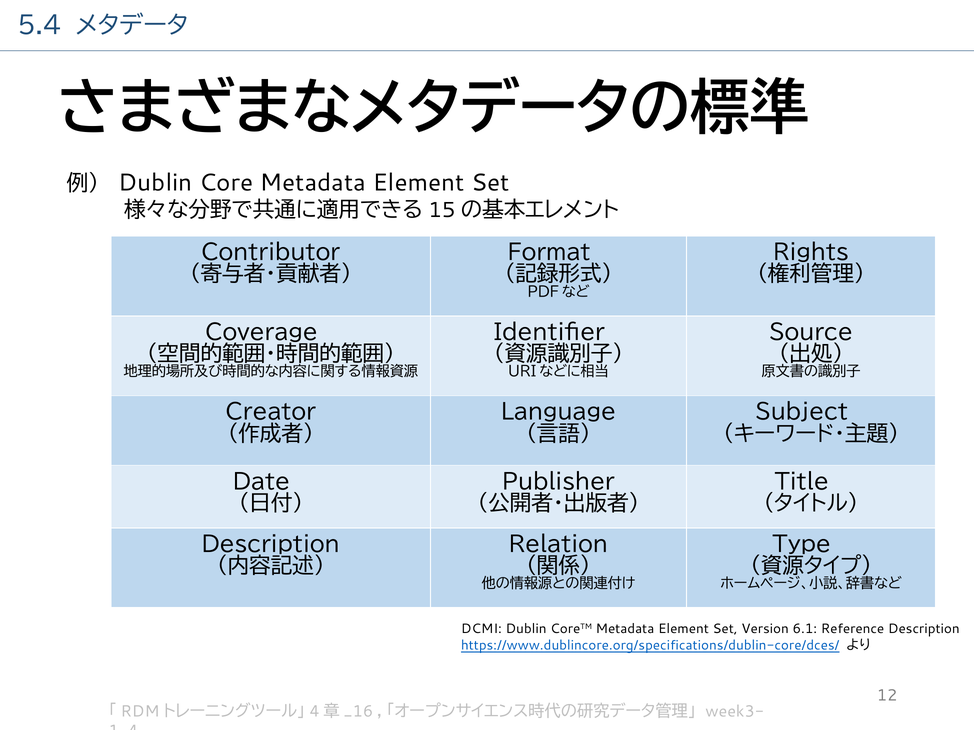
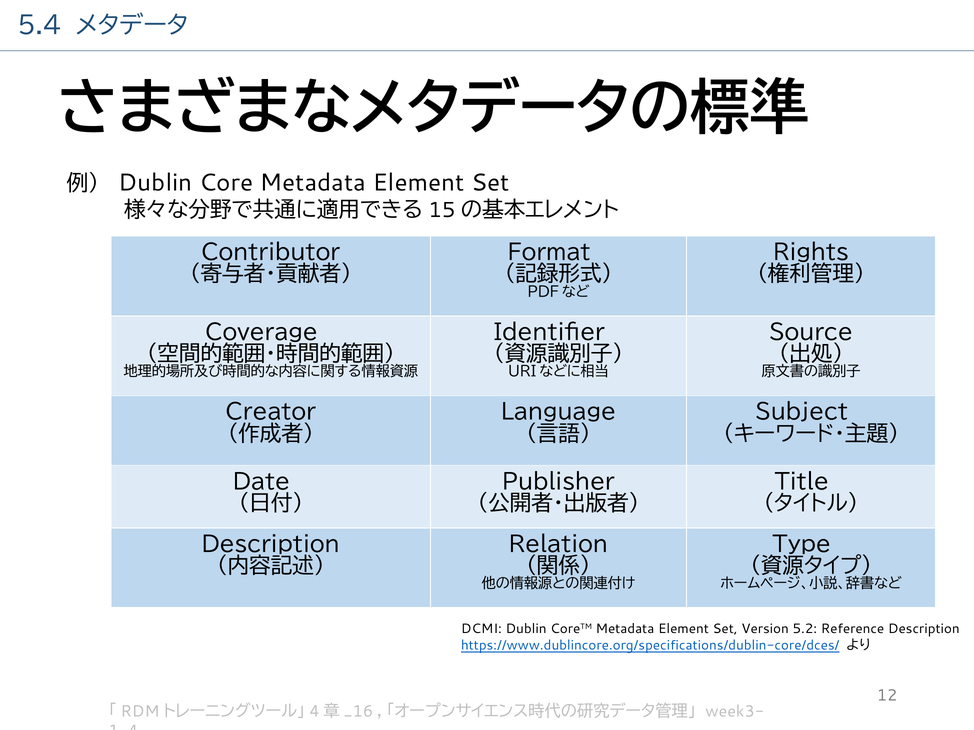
6.1: 6.1 -> 5.2
